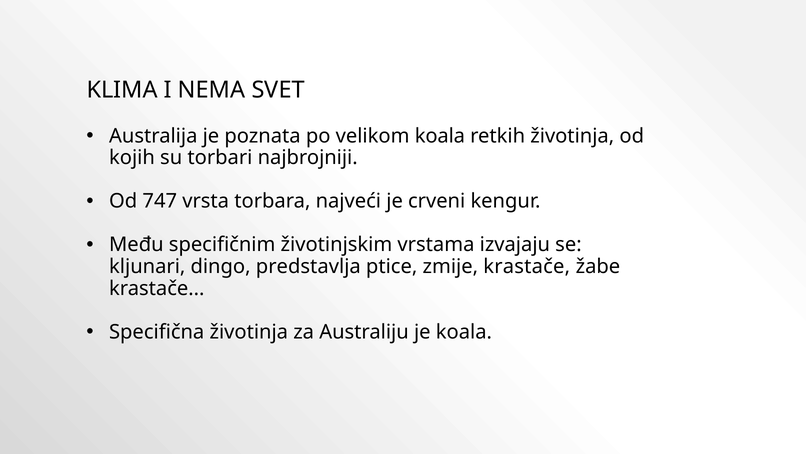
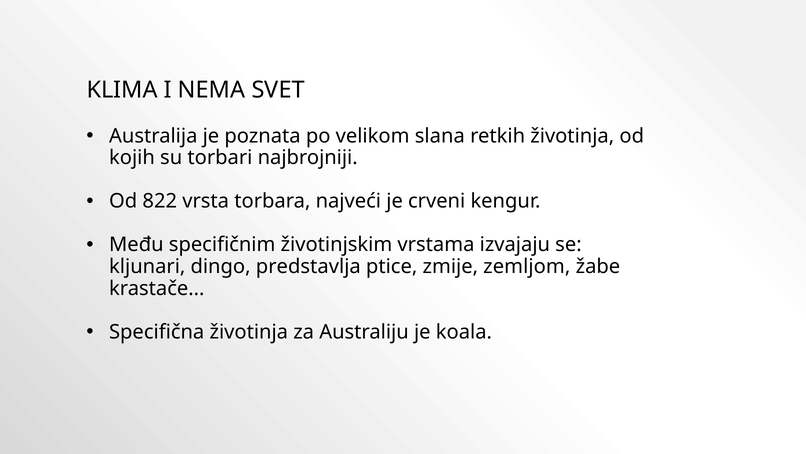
velikom koala: koala -> slana
747: 747 -> 822
zmije krastače: krastače -> zemljom
